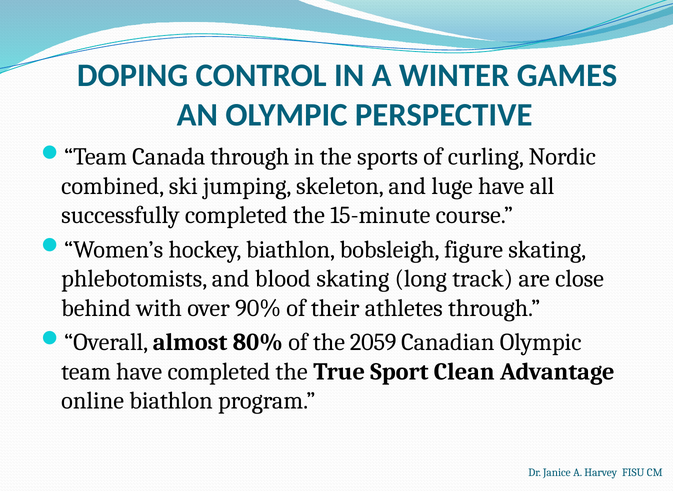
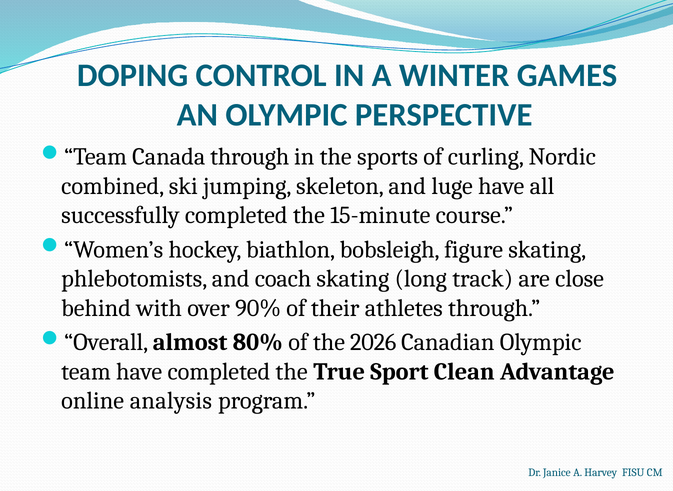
blood: blood -> coach
2059: 2059 -> 2026
online biathlon: biathlon -> analysis
